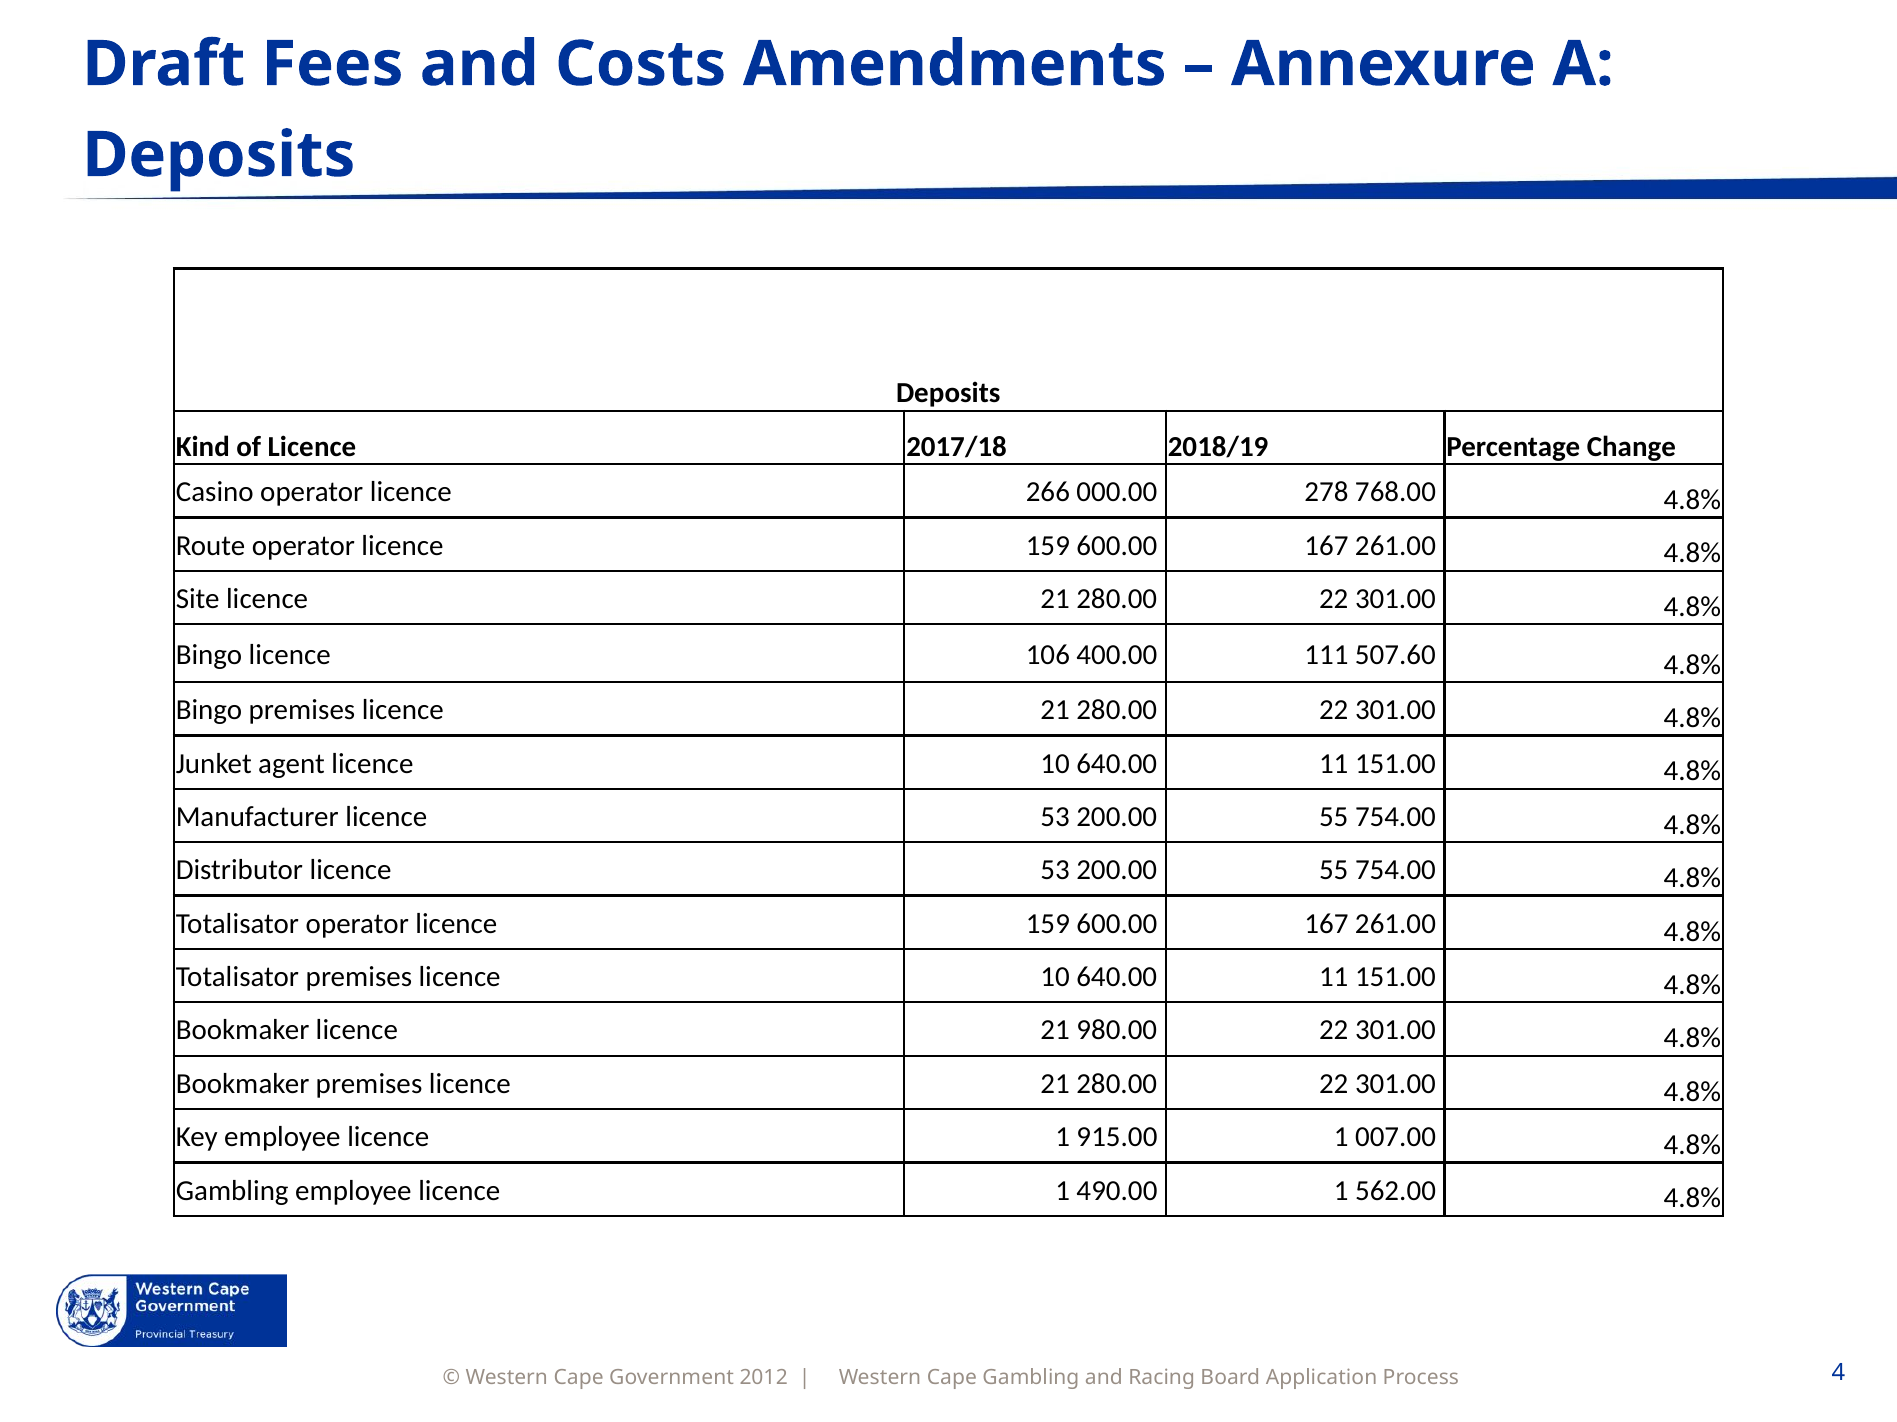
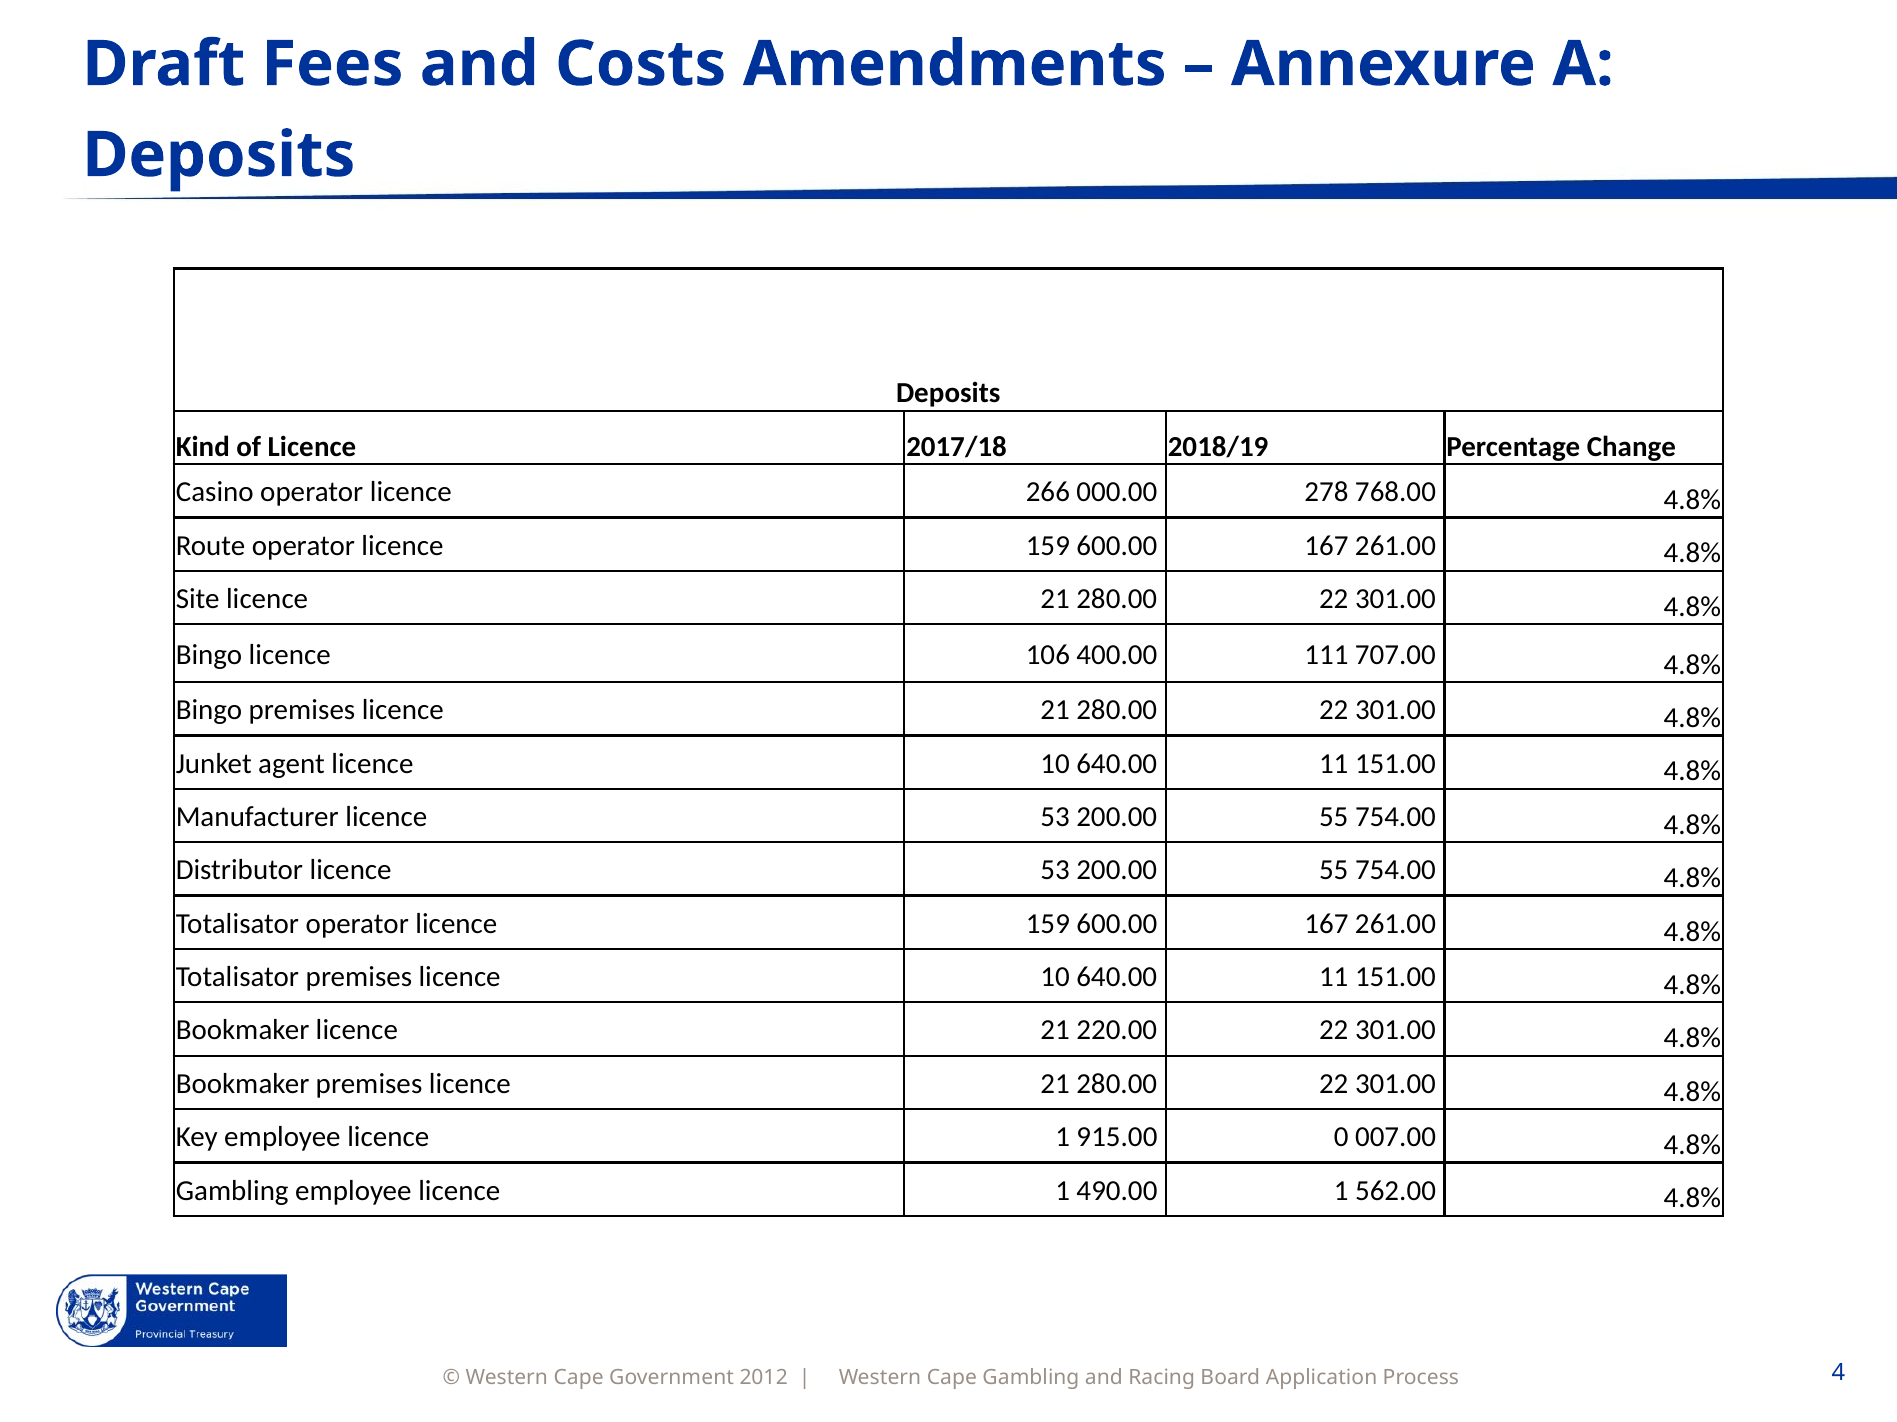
507.60: 507.60 -> 707.00
980.00: 980.00 -> 220.00
915.00 1: 1 -> 0
